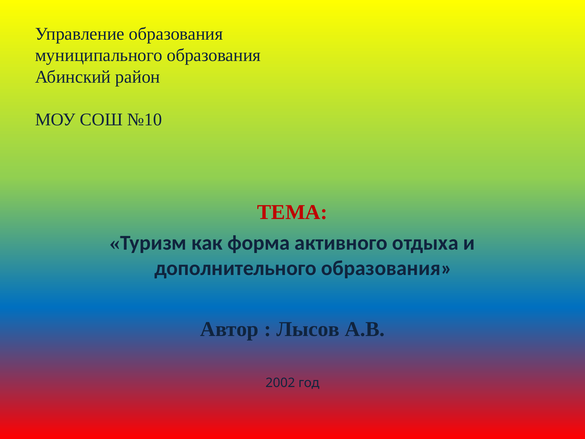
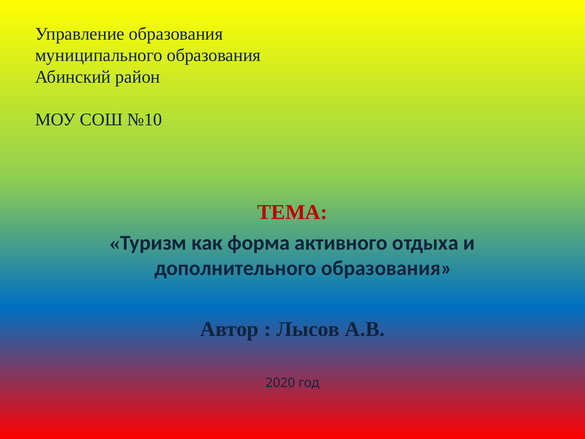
2002: 2002 -> 2020
